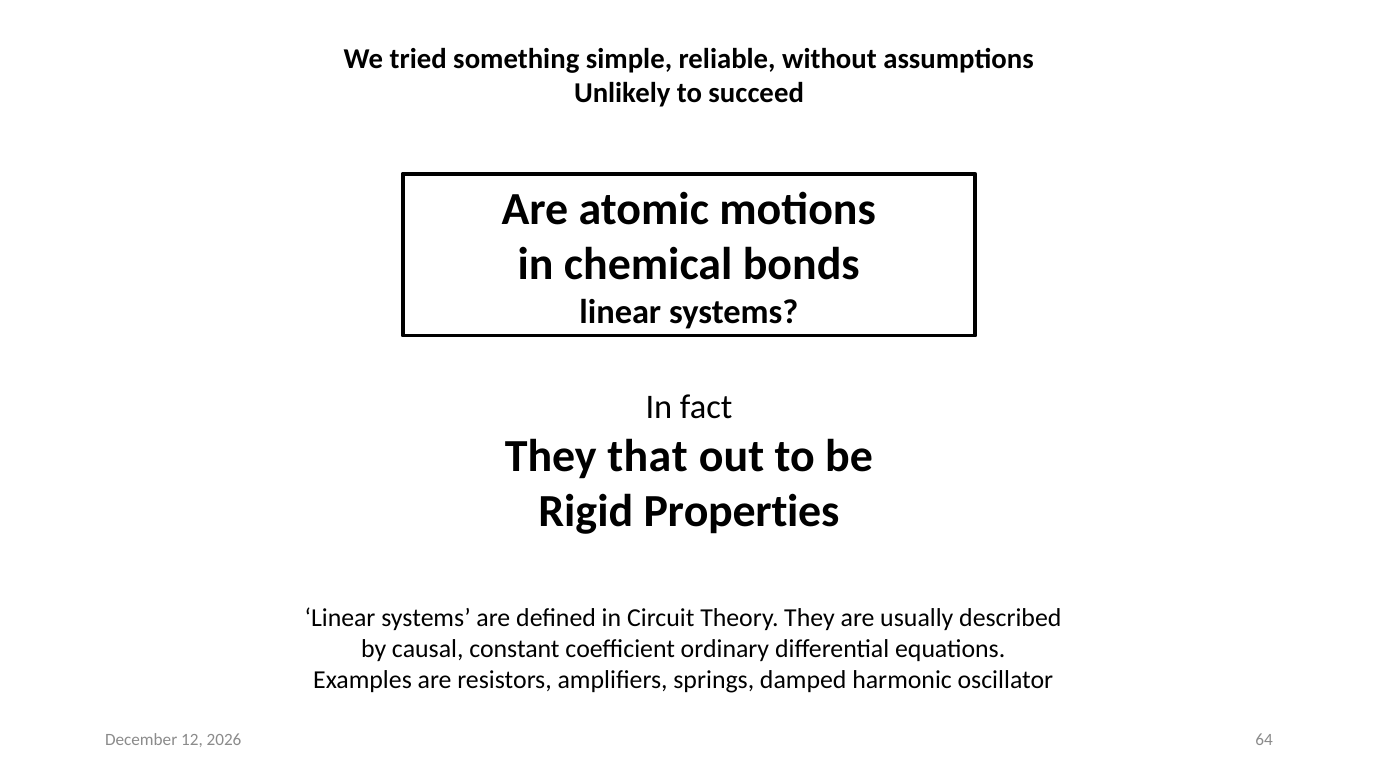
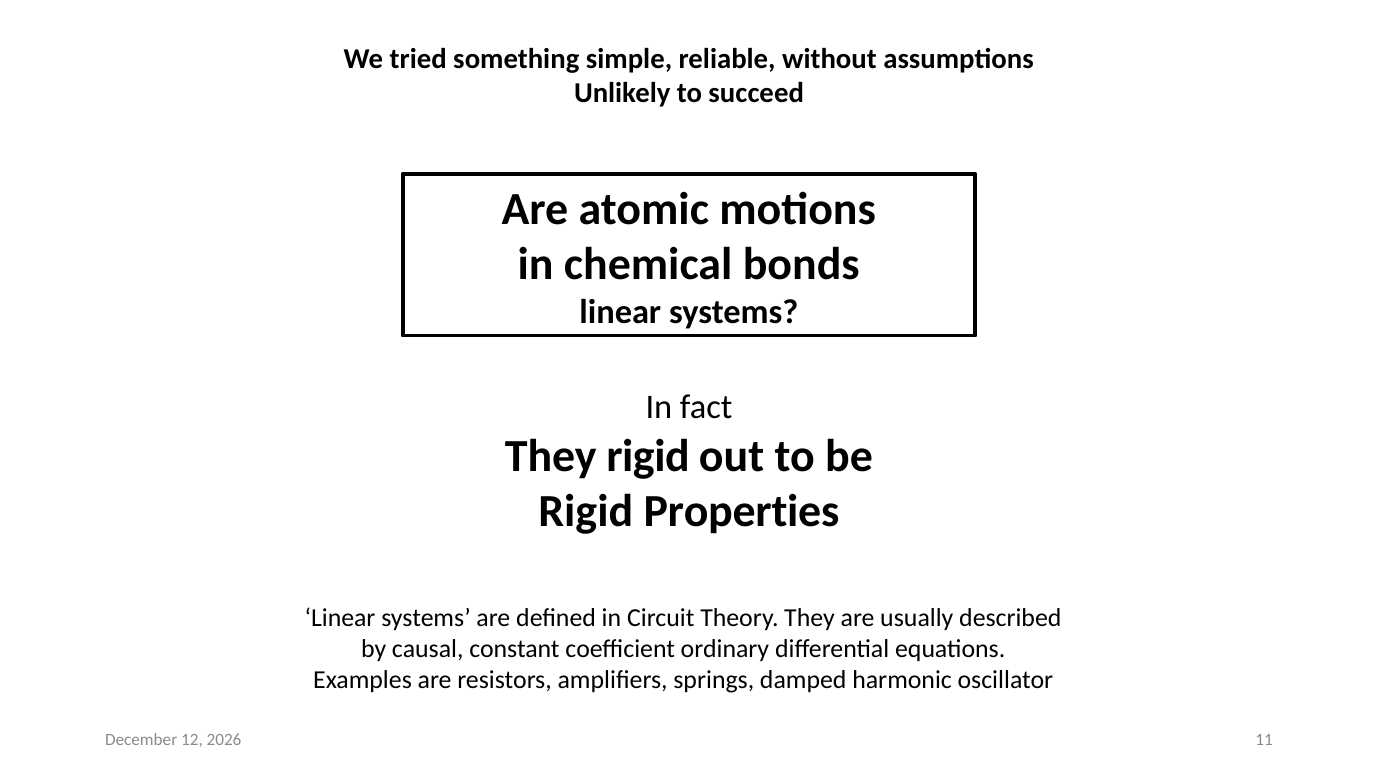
They that: that -> rigid
64: 64 -> 11
